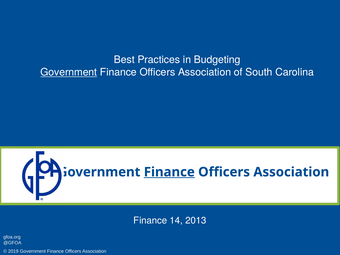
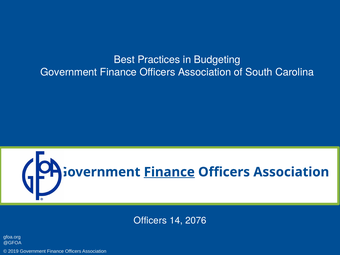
Government at (69, 72) underline: present -> none
Finance at (150, 221): Finance -> Officers
2013: 2013 -> 2076
